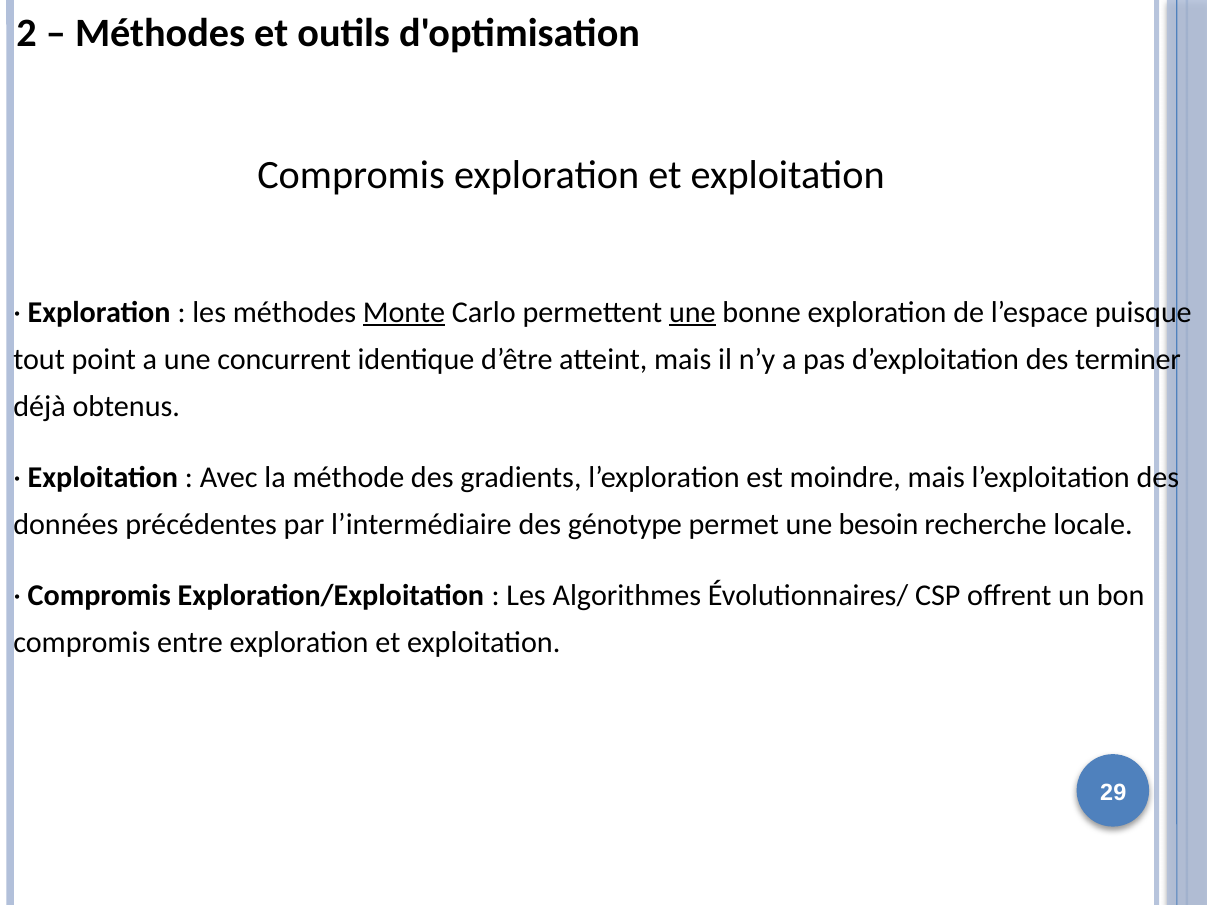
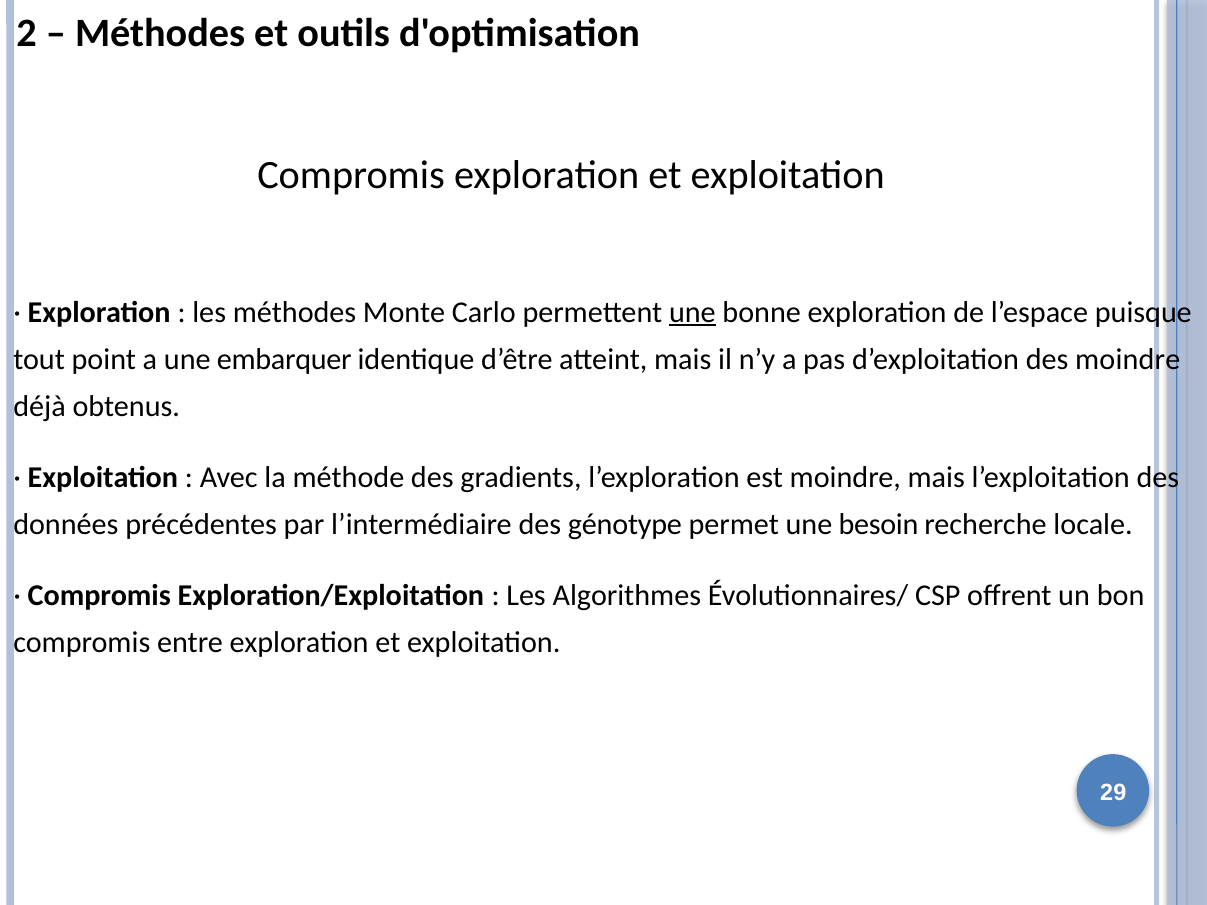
Monte underline: present -> none
concurrent: concurrent -> embarquer
des terminer: terminer -> moindre
